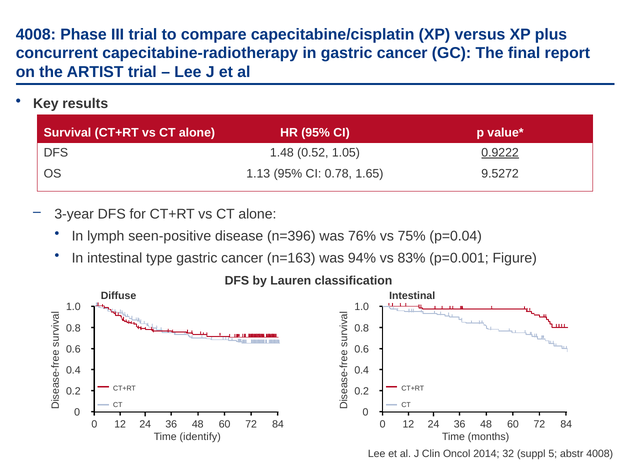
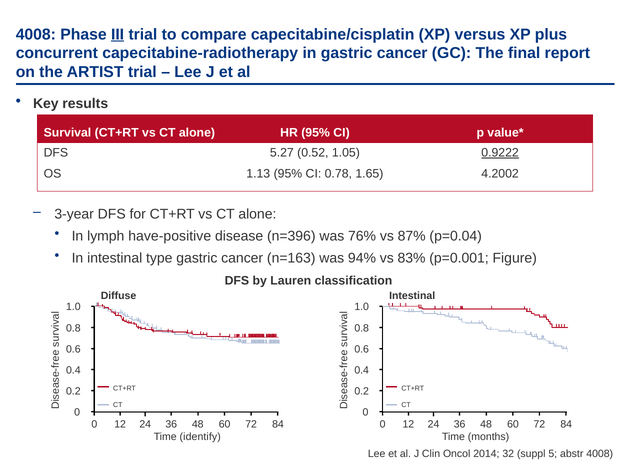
III underline: none -> present
1.48: 1.48 -> 5.27
9.5272: 9.5272 -> 4.2002
seen-positive: seen-positive -> have-positive
75%: 75% -> 87%
